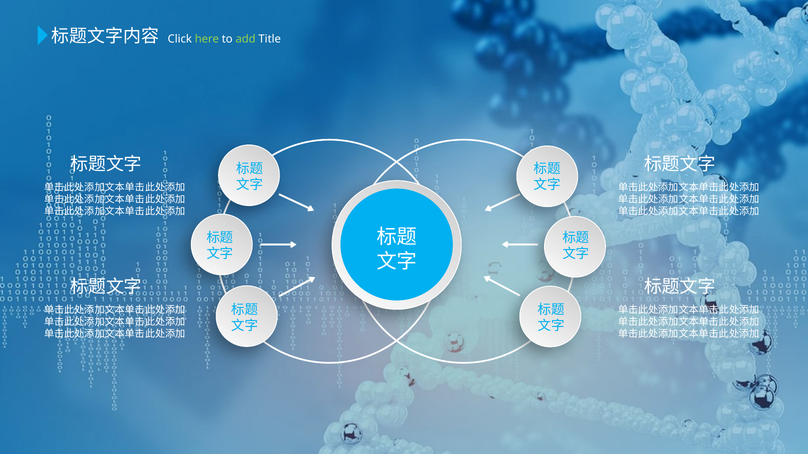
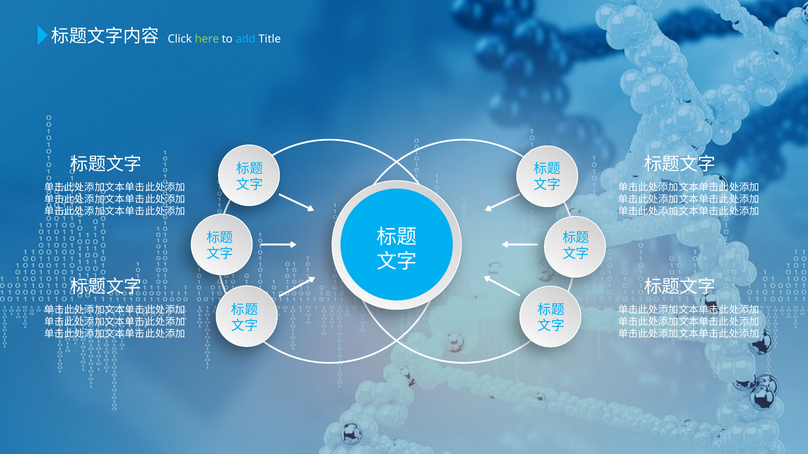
add colour: light green -> light blue
